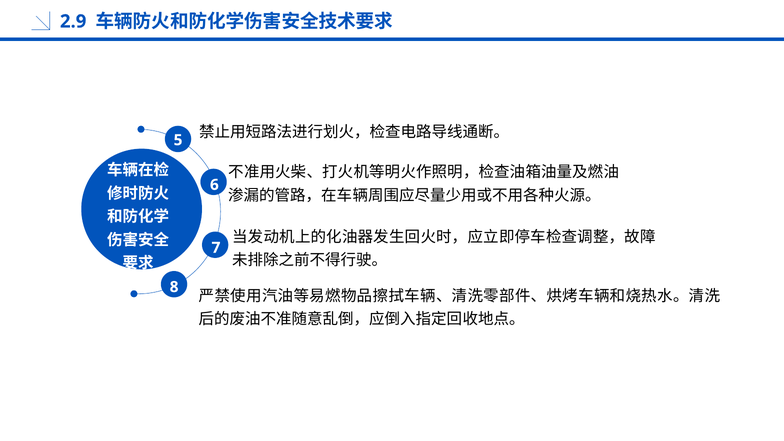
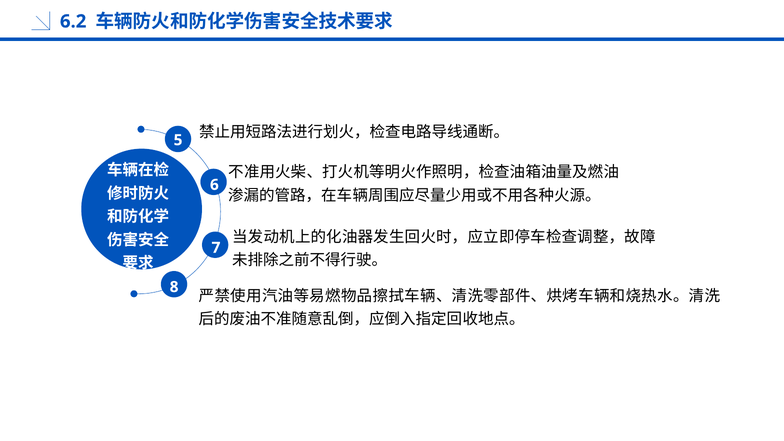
2.9: 2.9 -> 6.2
